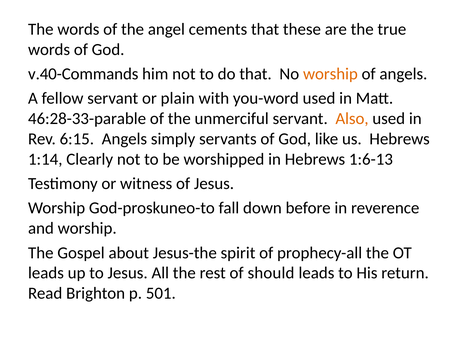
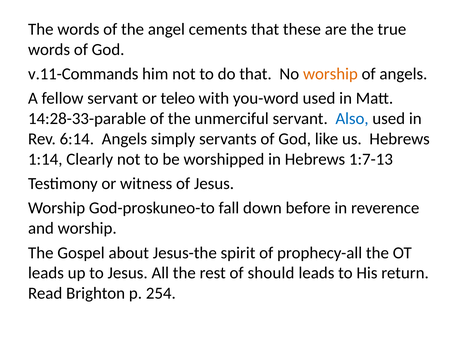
v.40-Commands: v.40-Commands -> v.11-Commands
plain: plain -> teleo
46:28-33-parable: 46:28-33-parable -> 14:28-33-parable
Also colour: orange -> blue
6:15: 6:15 -> 6:14
1:6-13: 1:6-13 -> 1:7-13
501: 501 -> 254
